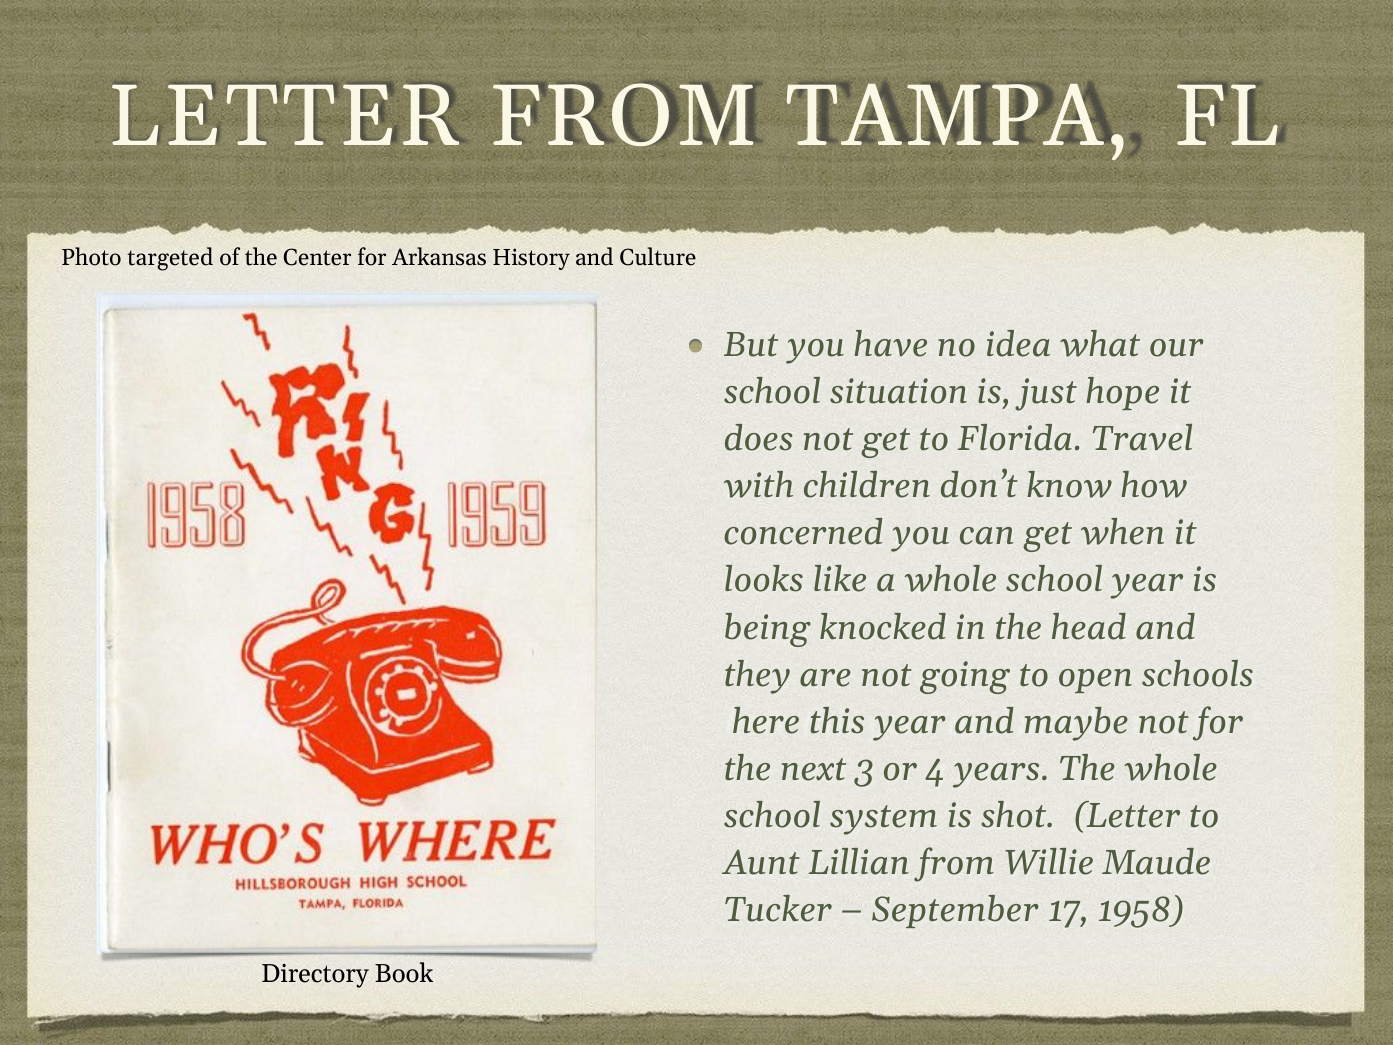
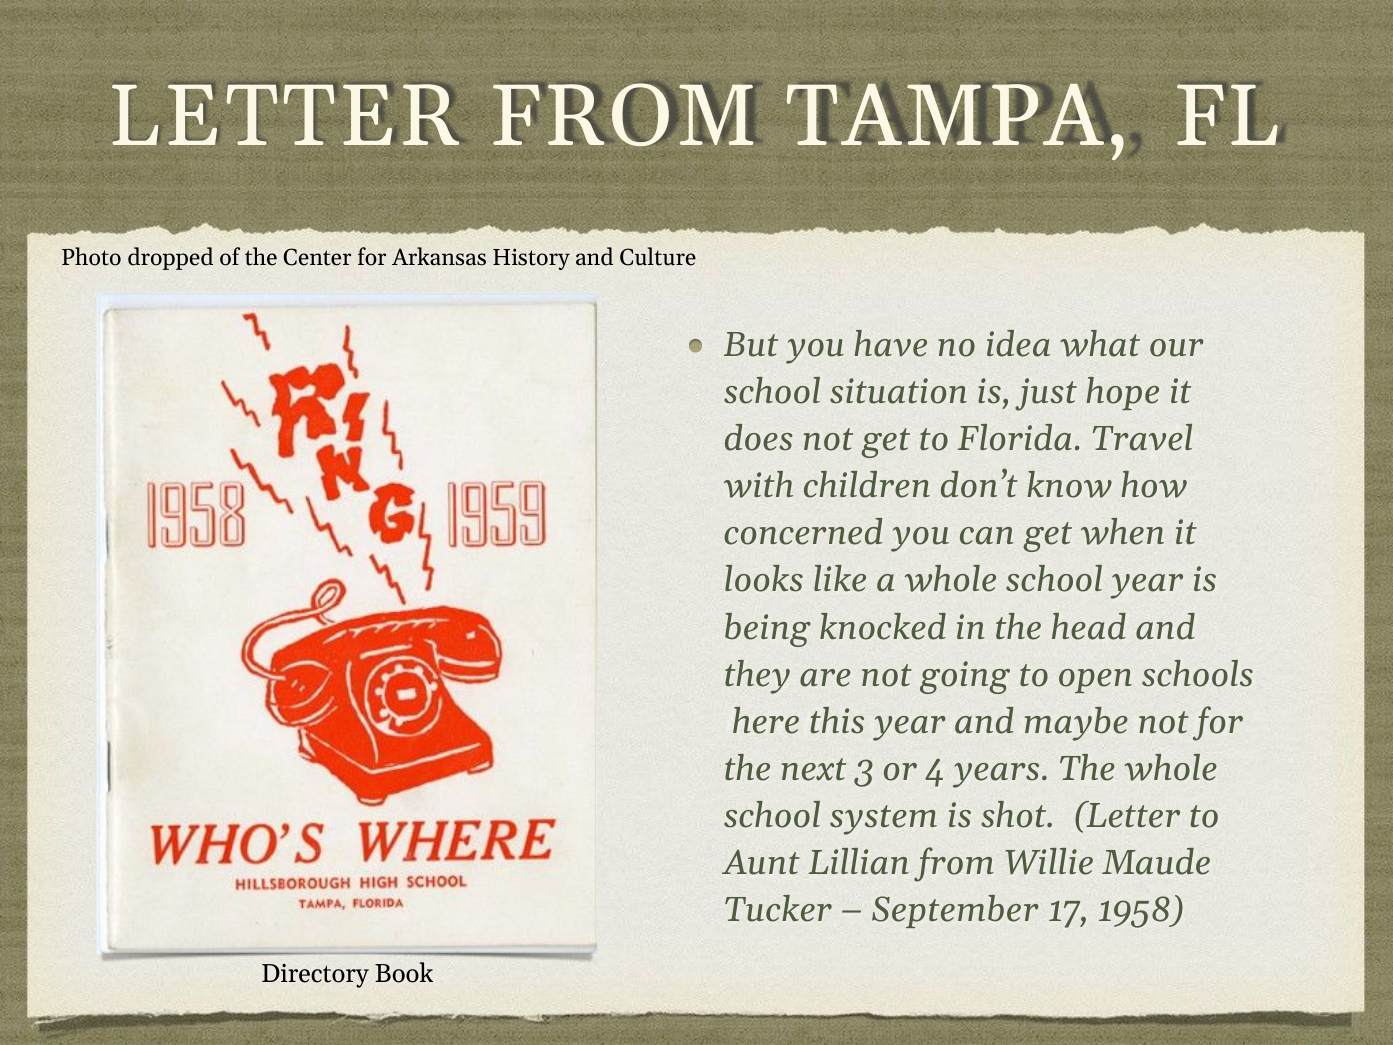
targeted: targeted -> dropped
